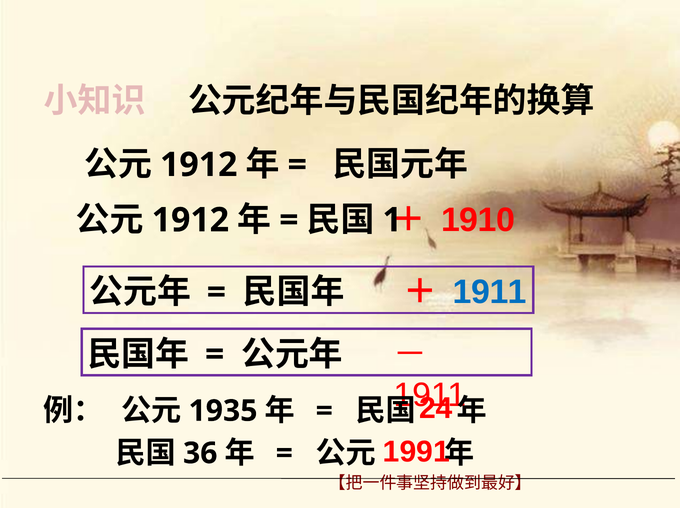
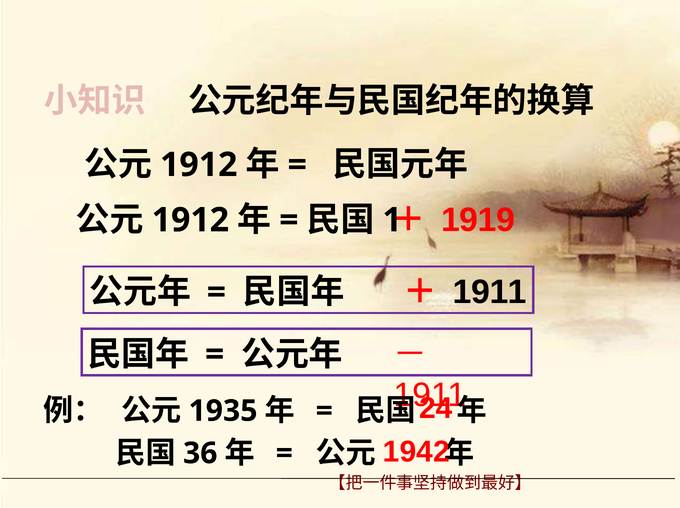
1910: 1910 -> 1919
1911 at (490, 292) colour: blue -> black
1991: 1991 -> 1942
